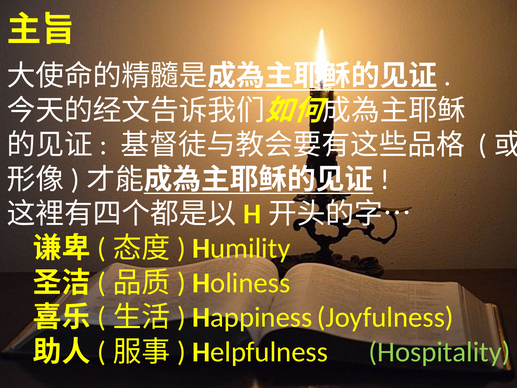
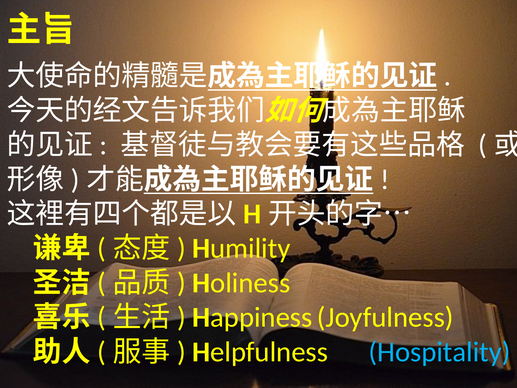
Hospitality colour: light green -> light blue
